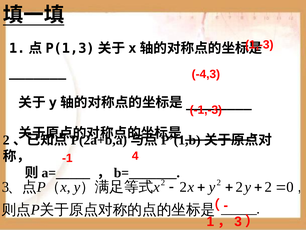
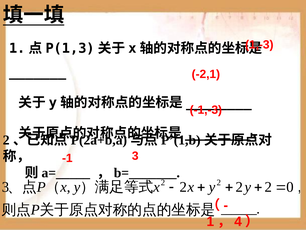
-4,3: -4,3 -> -2,1
-1 4: 4 -> 3
3 at (238, 221): 3 -> 4
